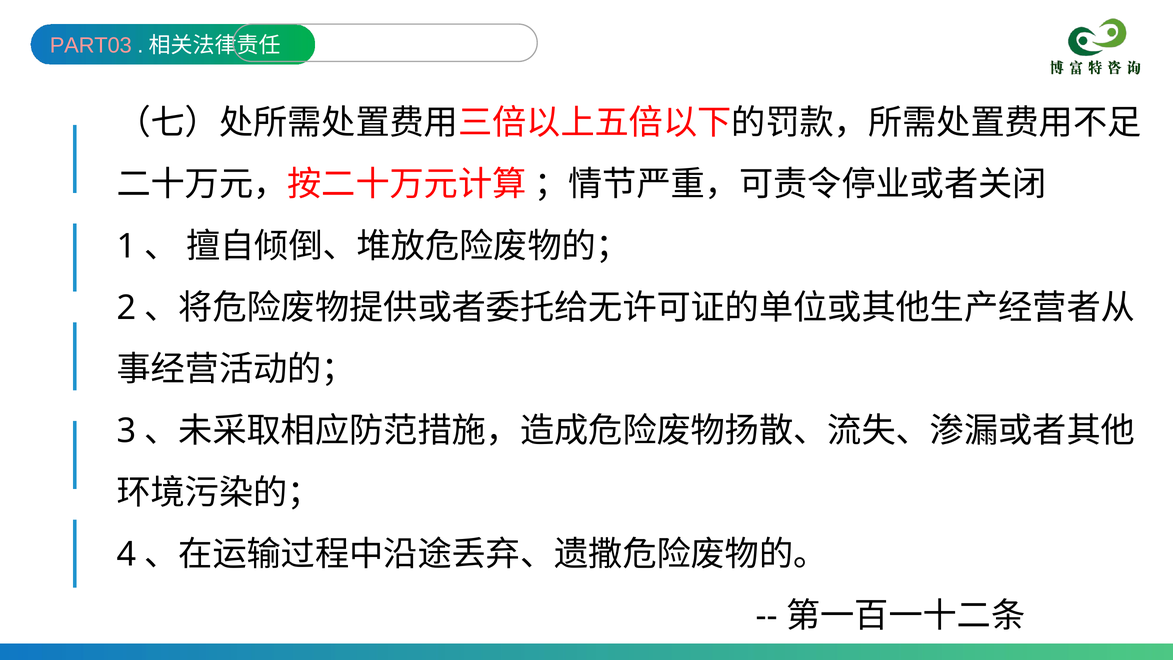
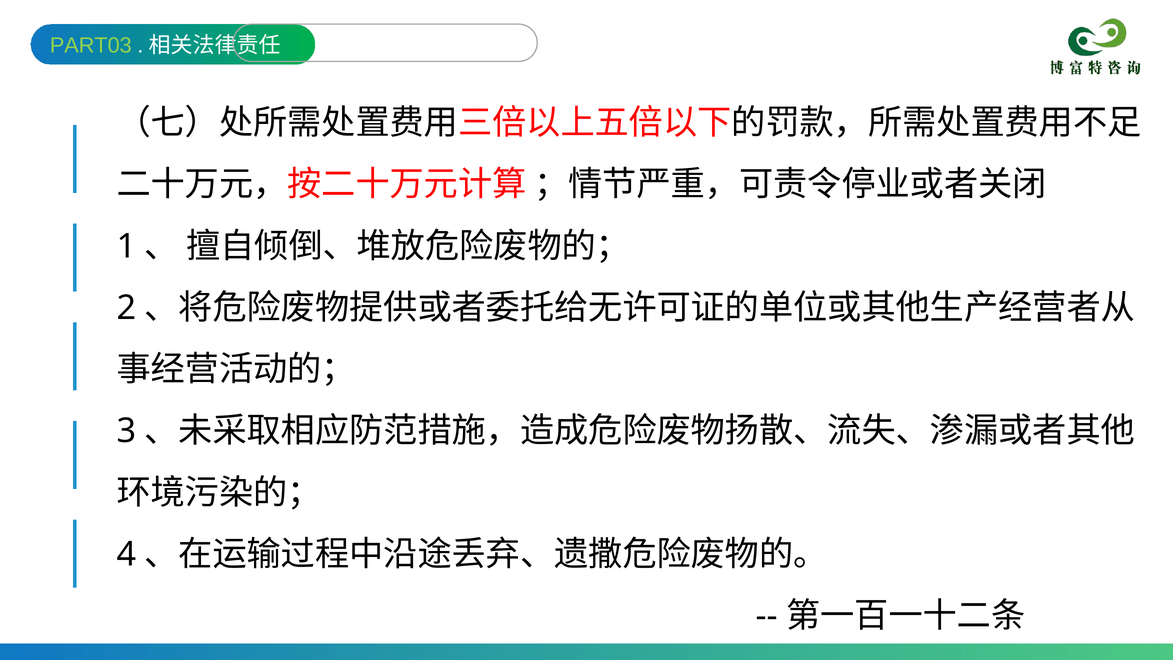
PART03 colour: pink -> light green
